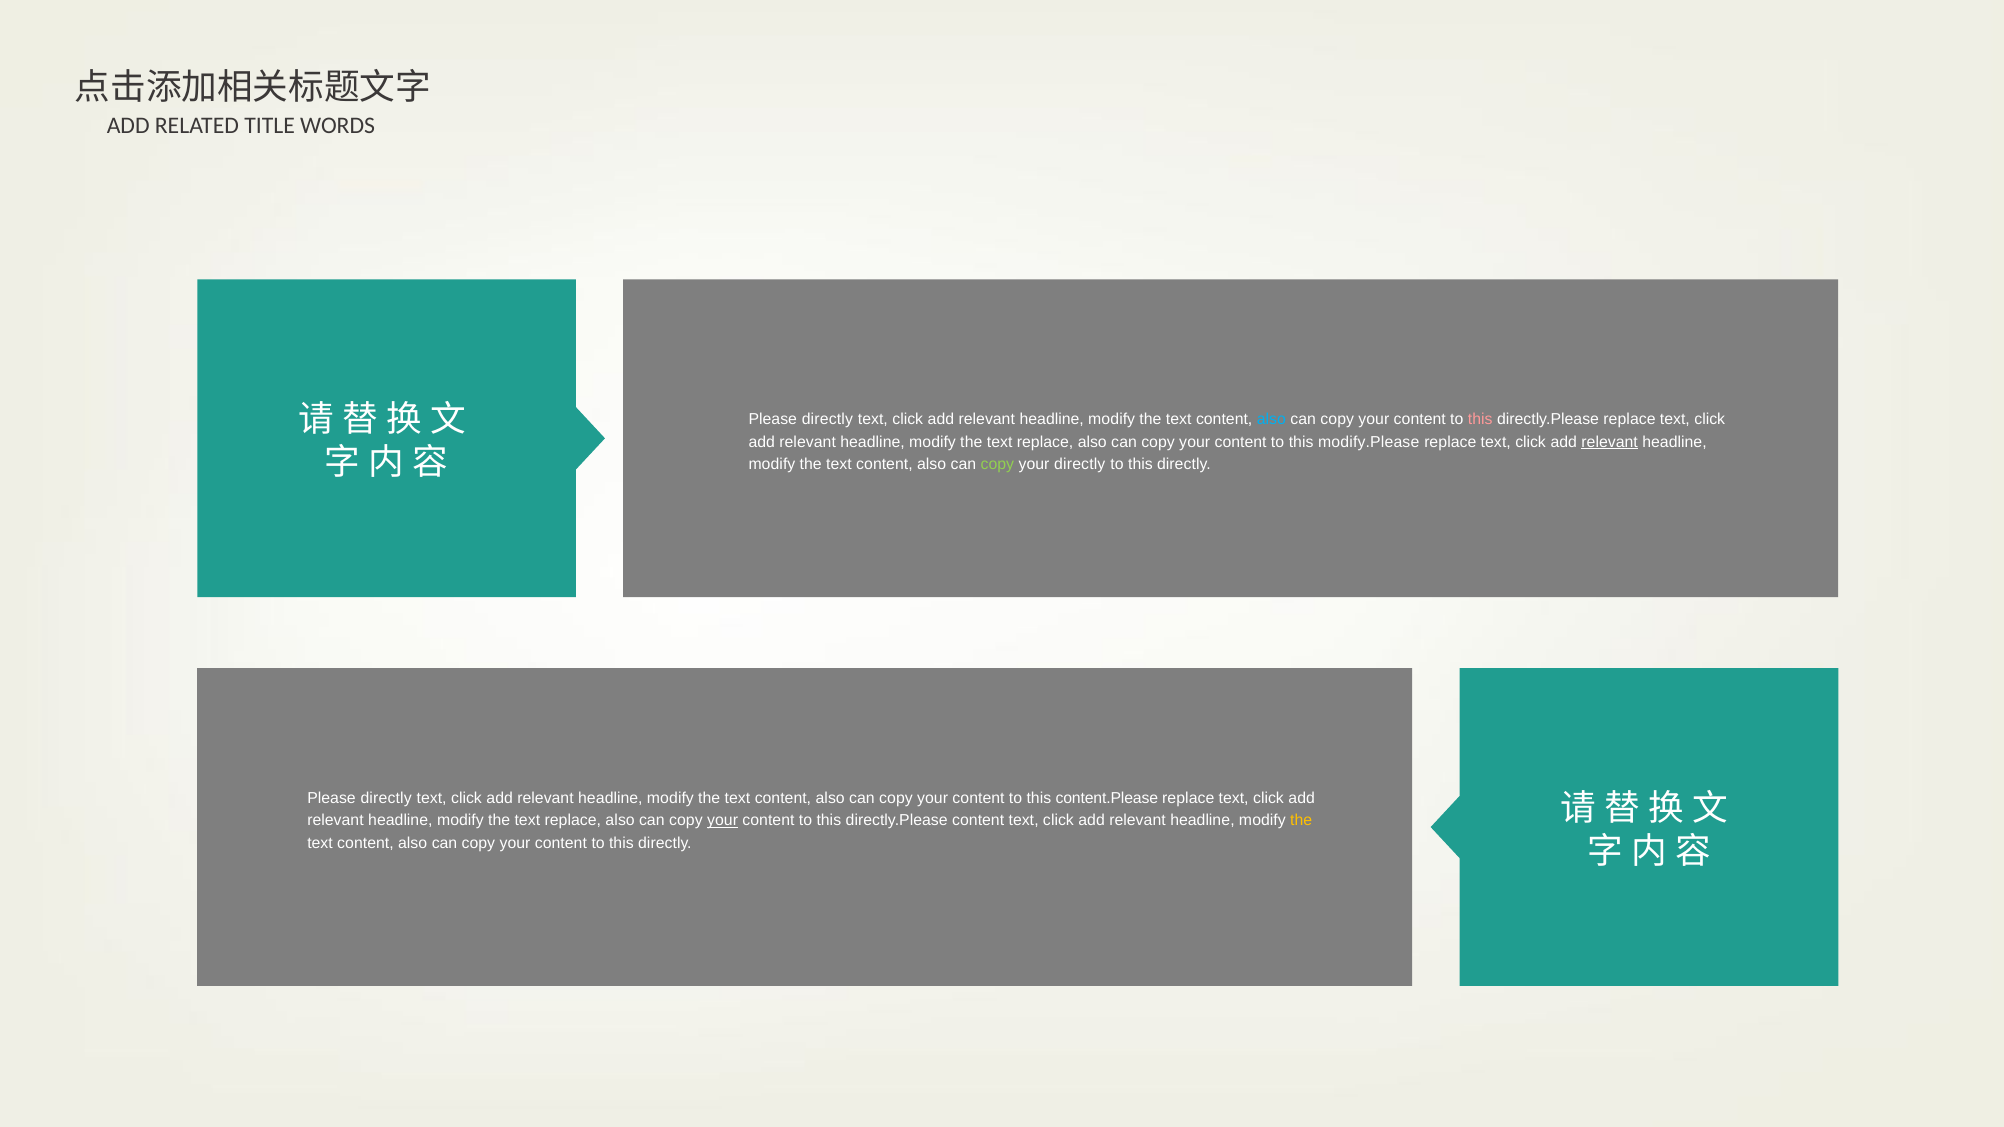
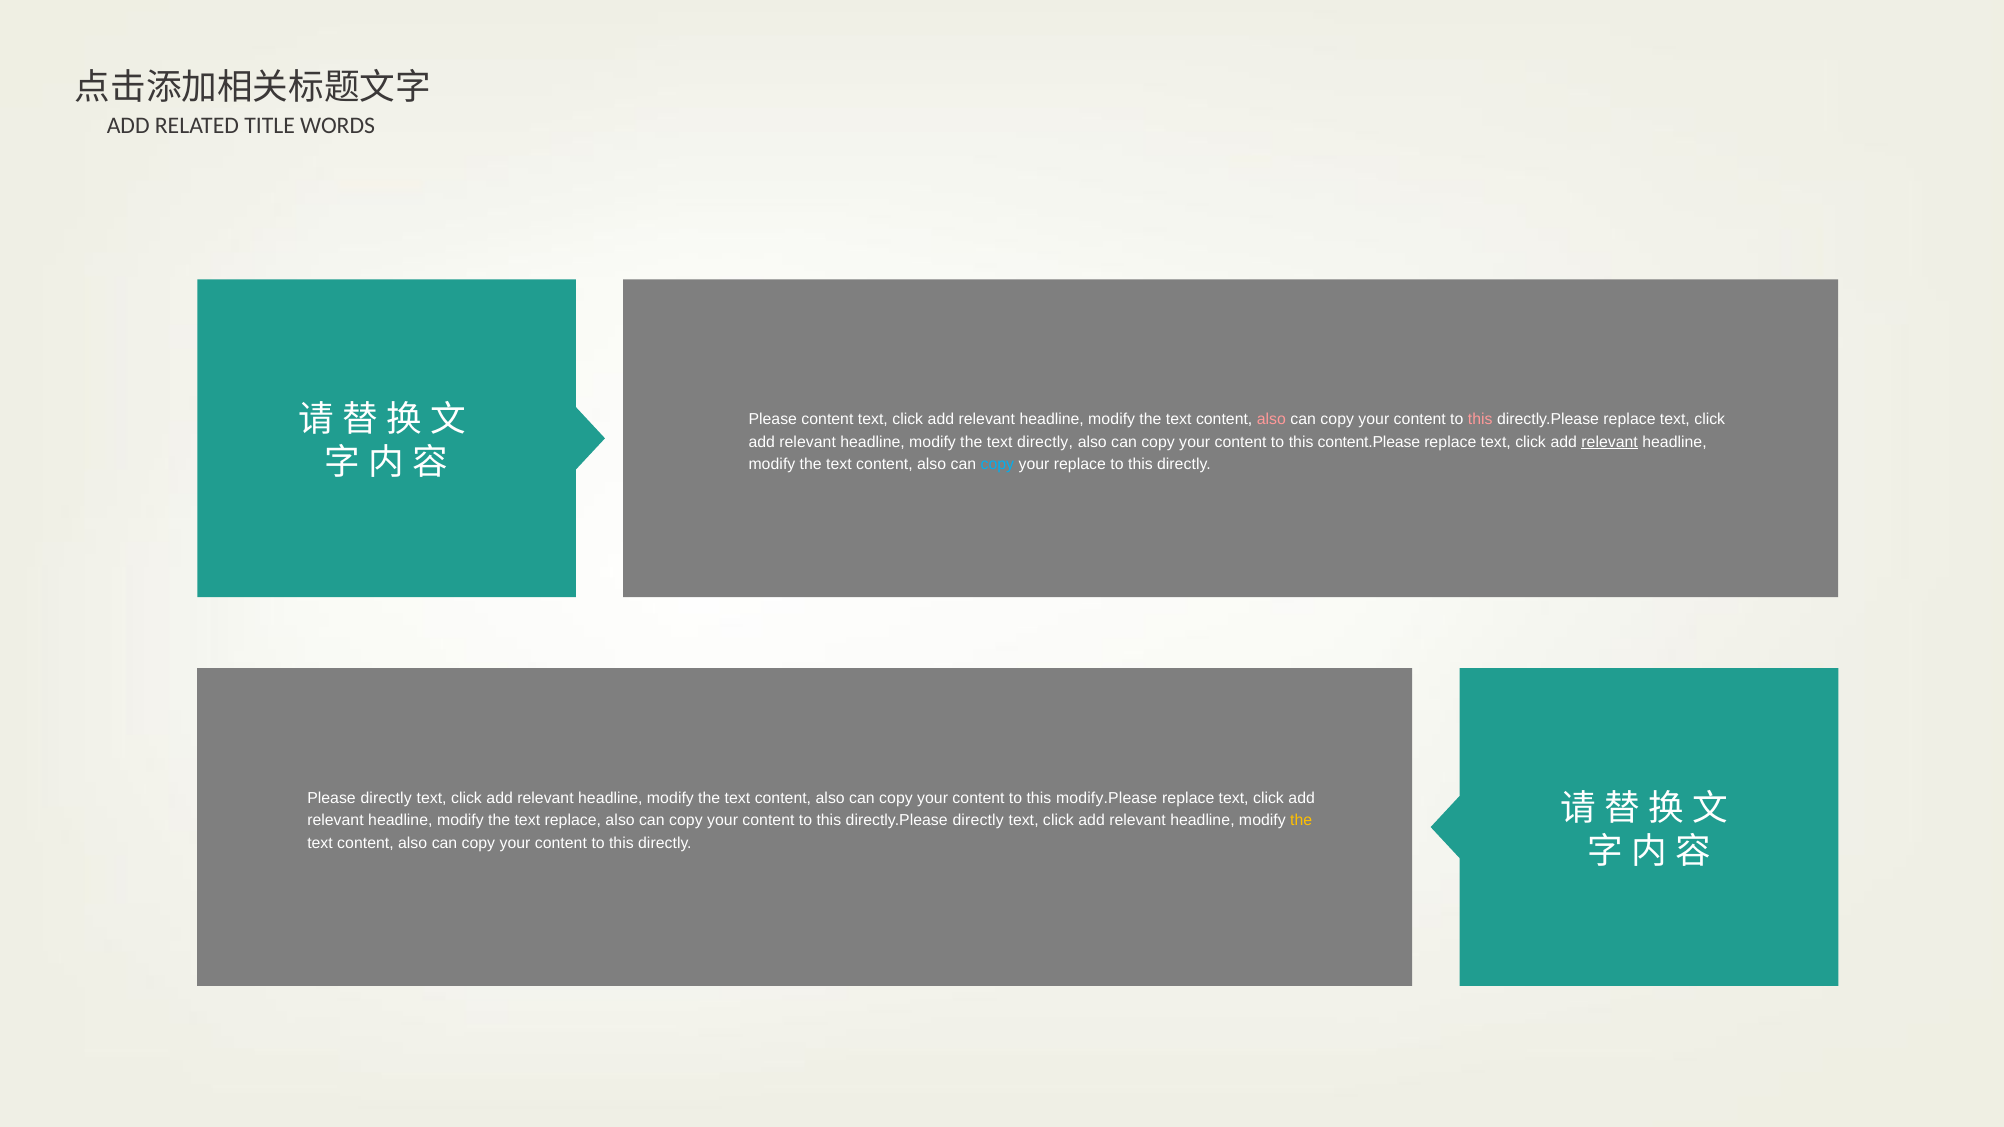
directly at (827, 419): directly -> content
also at (1271, 419) colour: light blue -> pink
replace at (1045, 442): replace -> directly
modify.Please: modify.Please -> content.Please
copy at (997, 465) colour: light green -> light blue
your directly: directly -> replace
content.Please: content.Please -> modify.Please
your at (723, 821) underline: present -> none
directly.Please content: content -> directly
